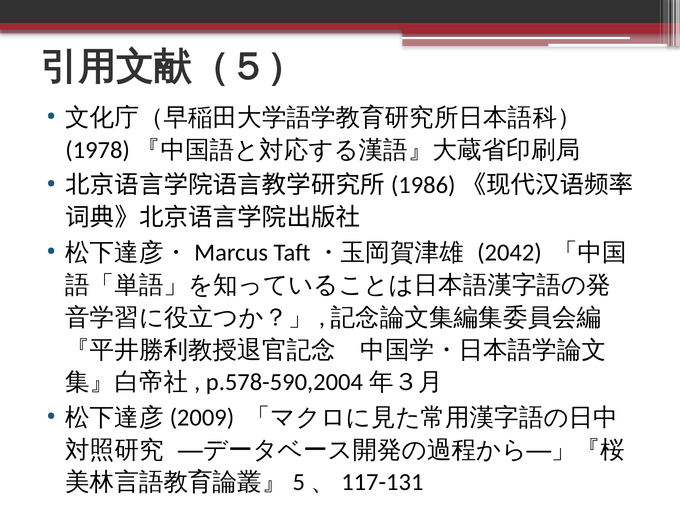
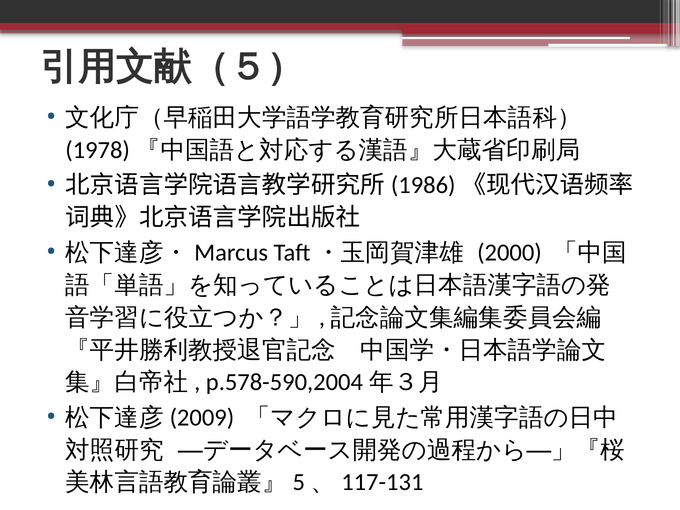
2042: 2042 -> 2000
